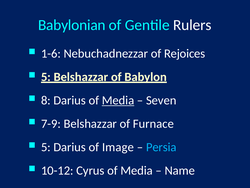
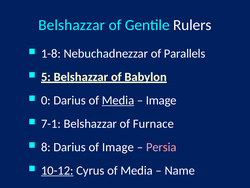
Babylonian at (72, 25): Babylonian -> Belshazzar
1-6: 1-6 -> 1-8
Rejoices: Rejoices -> Parallels
8: 8 -> 0
Seven at (161, 100): Seven -> Image
7-9: 7-9 -> 7-1
5 at (46, 147): 5 -> 8
Persia colour: light blue -> pink
10-12 underline: none -> present
